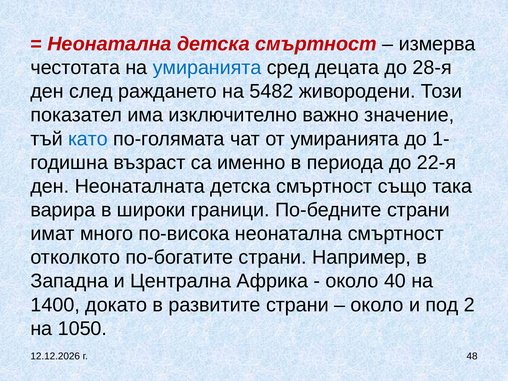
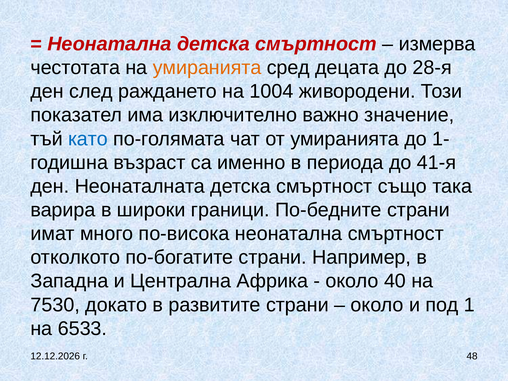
умиранията at (207, 68) colour: blue -> orange
5482: 5482 -> 1004
22-я: 22-я -> 41-я
1400: 1400 -> 7530
2: 2 -> 1
1050: 1050 -> 6533
